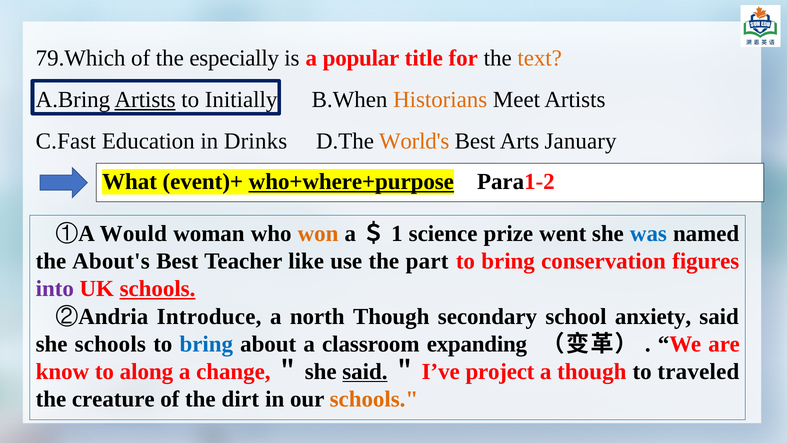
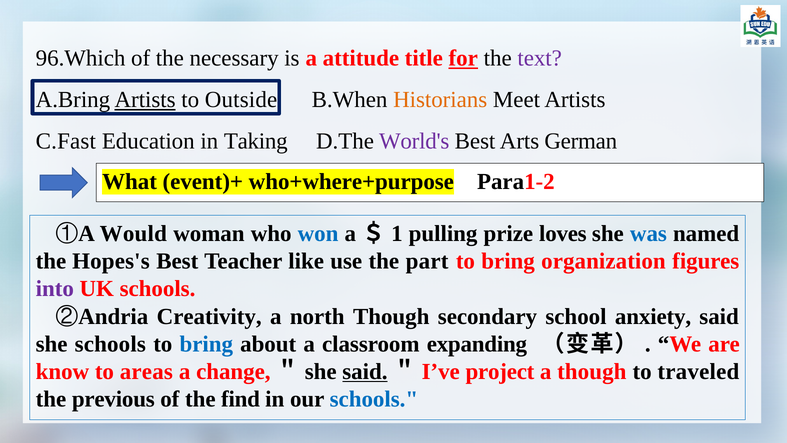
79.Which: 79.Which -> 96.Which
especially: especially -> necessary
popular: popular -> attitude
for underline: none -> present
text colour: orange -> purple
Initially: Initially -> Outside
Drinks: Drinks -> Taking
World's colour: orange -> purple
January: January -> German
who+where+purpose underline: present -> none
won colour: orange -> blue
science: science -> pulling
went: went -> loves
About's: About's -> Hopes's
conservation: conservation -> organization
schools at (158, 289) underline: present -> none
Introduce: Introduce -> Creativity
along: along -> areas
creature: creature -> previous
dirt: dirt -> find
schools at (374, 399) colour: orange -> blue
